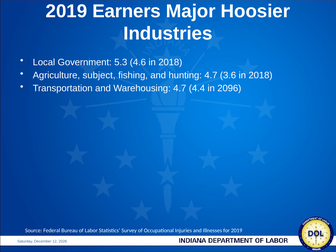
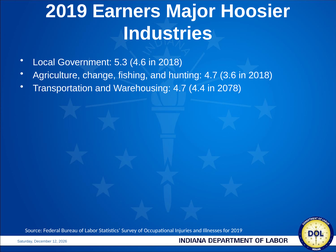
subject: subject -> change
2096: 2096 -> 2078
